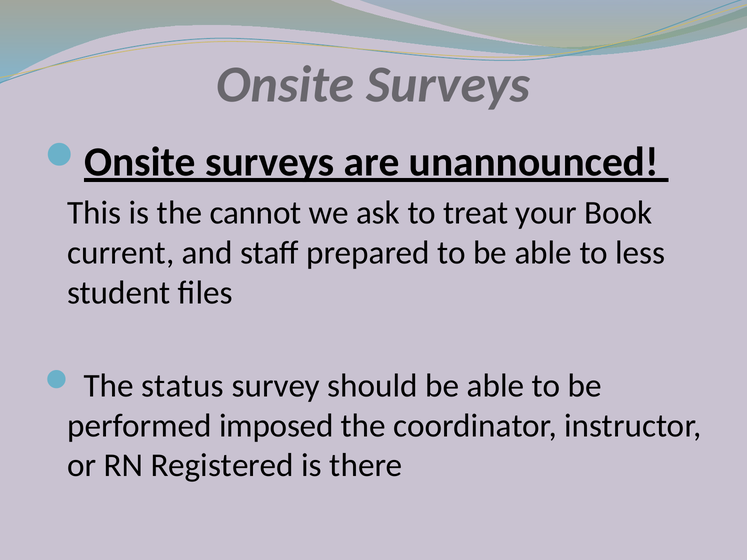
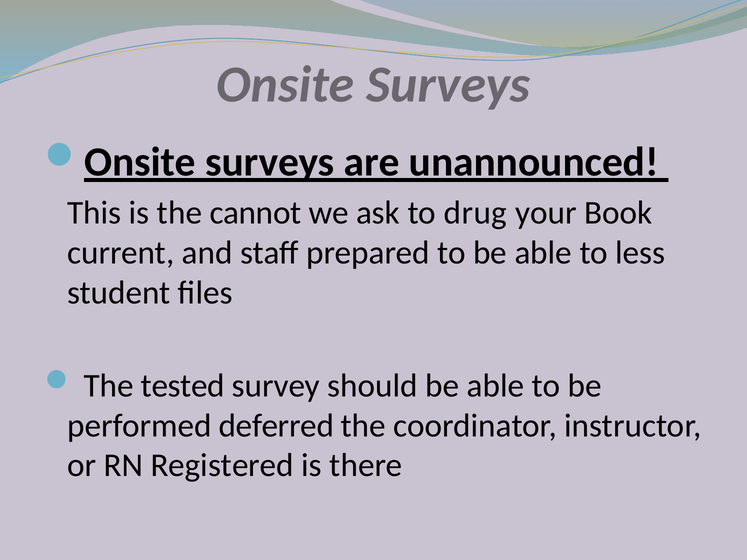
treat: treat -> drug
status: status -> tested
imposed: imposed -> deferred
